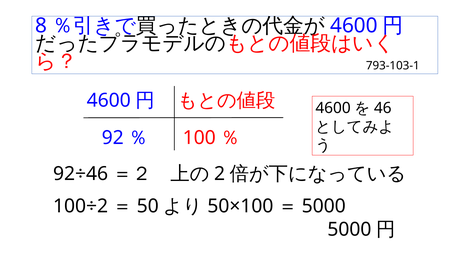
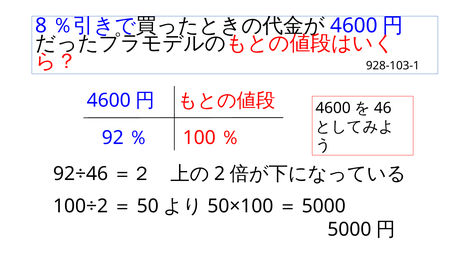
793-103-1: 793-103-1 -> 928-103-1
